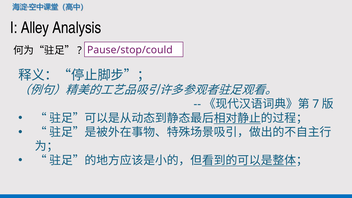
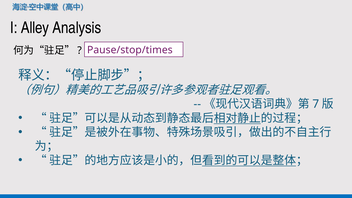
Pause/stop/could: Pause/stop/could -> Pause/stop/times
